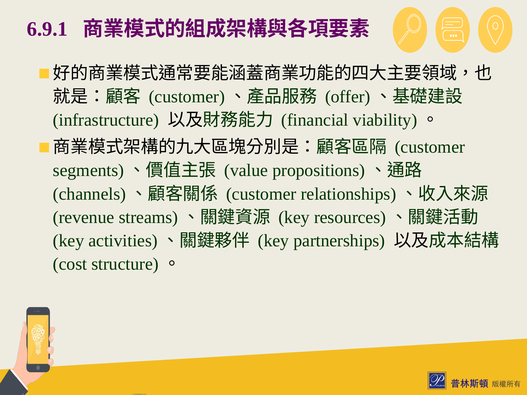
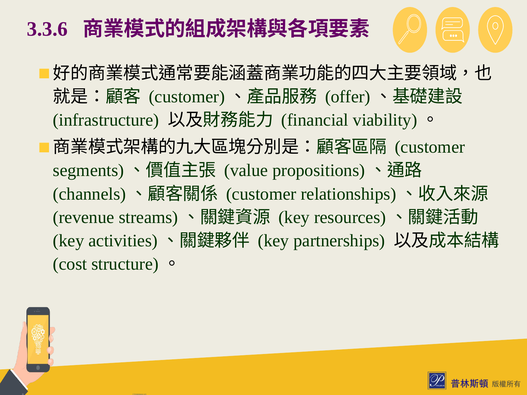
6.9.1: 6.9.1 -> 3.3.6
